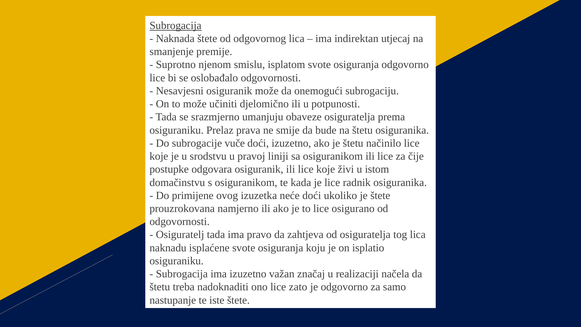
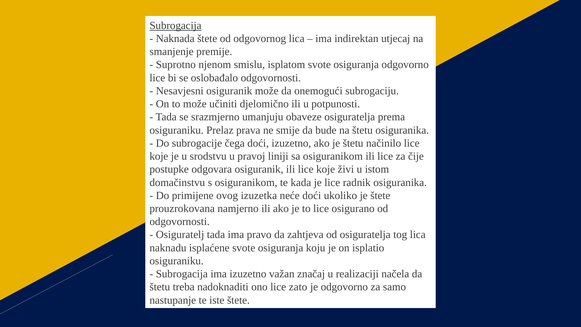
vuče: vuče -> čega
